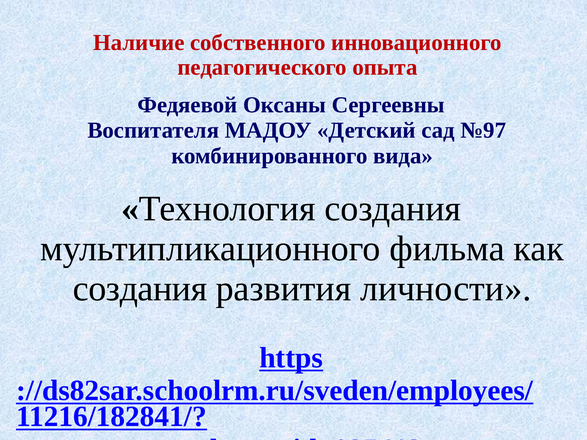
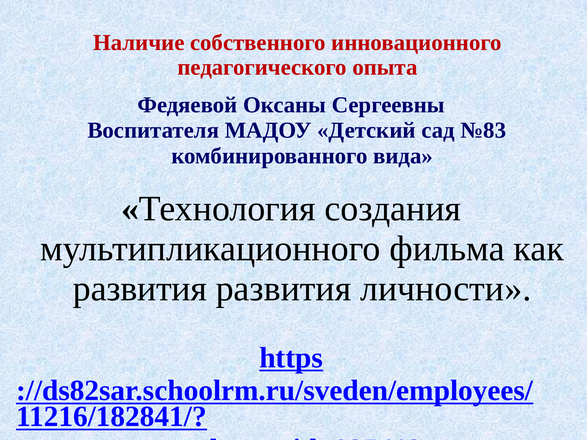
№97: №97 -> №83
создания at (140, 289): создания -> развития
